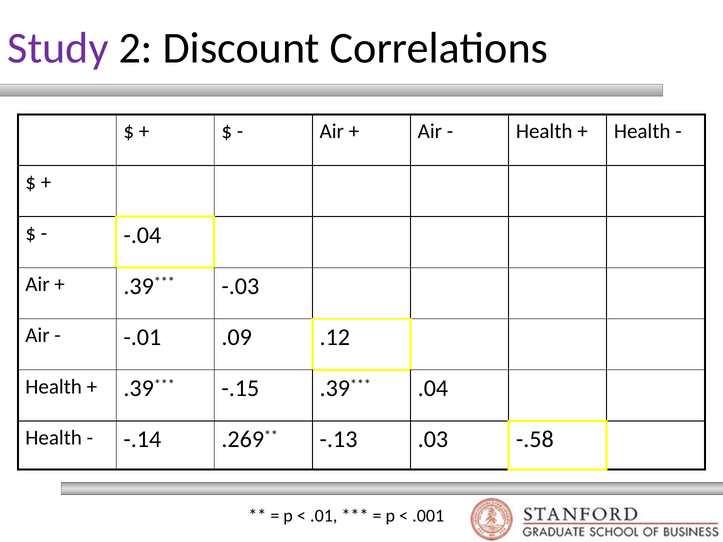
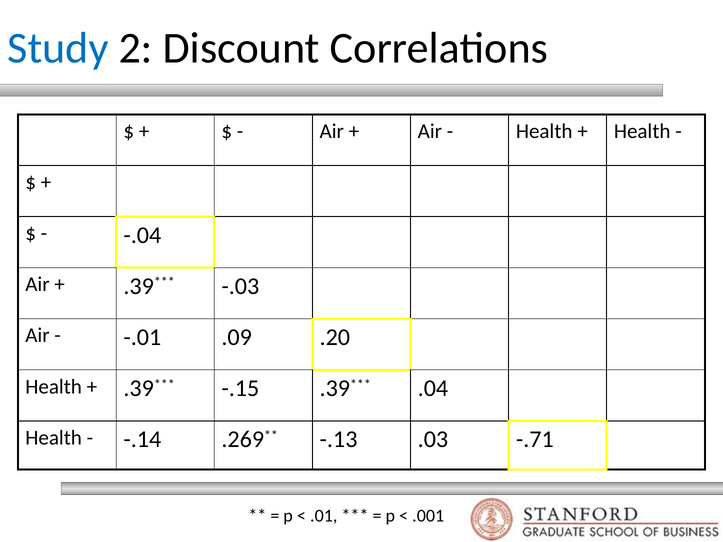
Study colour: purple -> blue
.12: .12 -> .20
-.58: -.58 -> -.71
